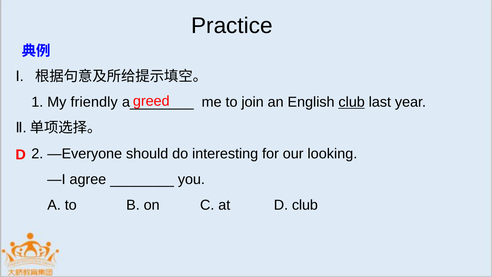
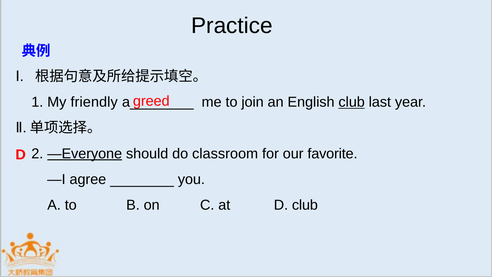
—Everyone underline: none -> present
interesting: interesting -> classroom
looking: looking -> favorite
